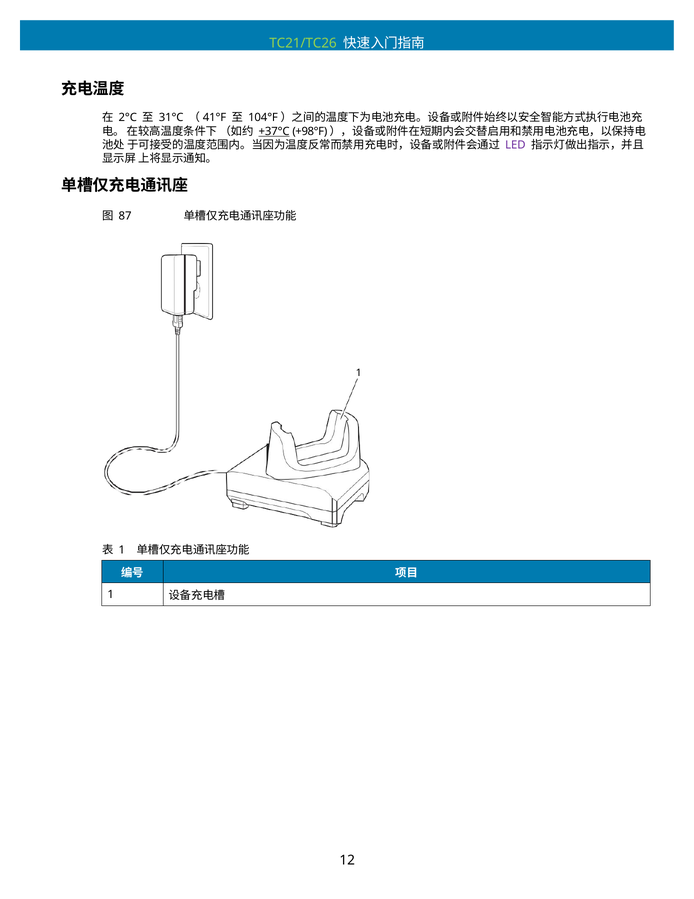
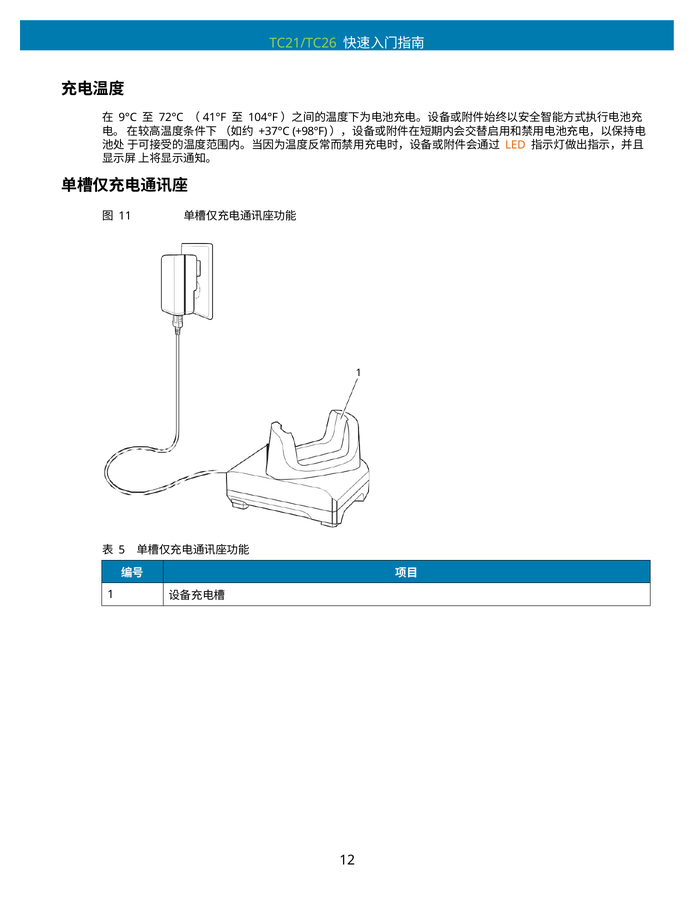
2°C: 2°C -> 9°C
31°C: 31°C -> 72°C
+37°C underline: present -> none
LED colour: purple -> orange
87: 87 -> 11
1 at (122, 549): 1 -> 5
